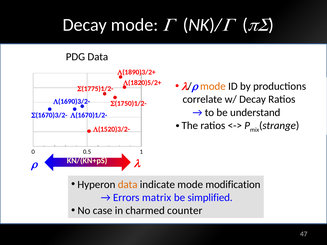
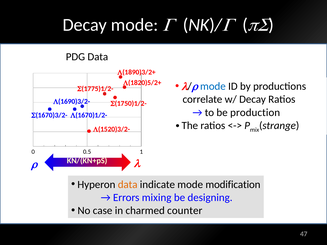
mode at (213, 86) colour: orange -> blue
understand: understand -> production
matrix: matrix -> mixing
simplified: simplified -> designing
